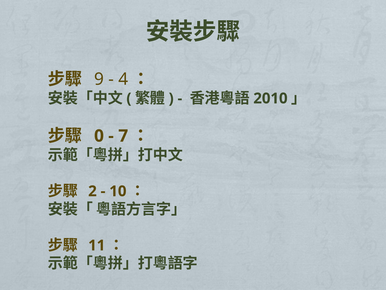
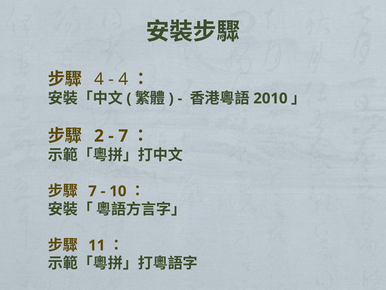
9 at (99, 79): 9 -> 4
0: 0 -> 2
2 at (92, 191): 2 -> 7
